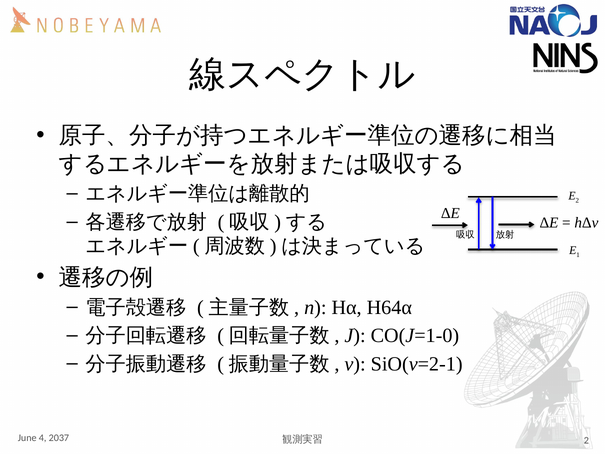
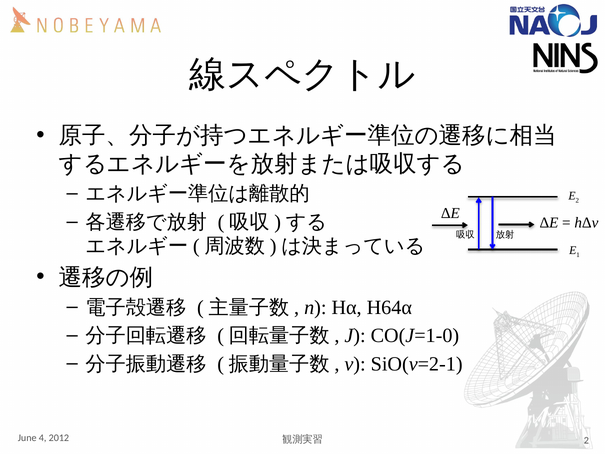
2037: 2037 -> 2012
